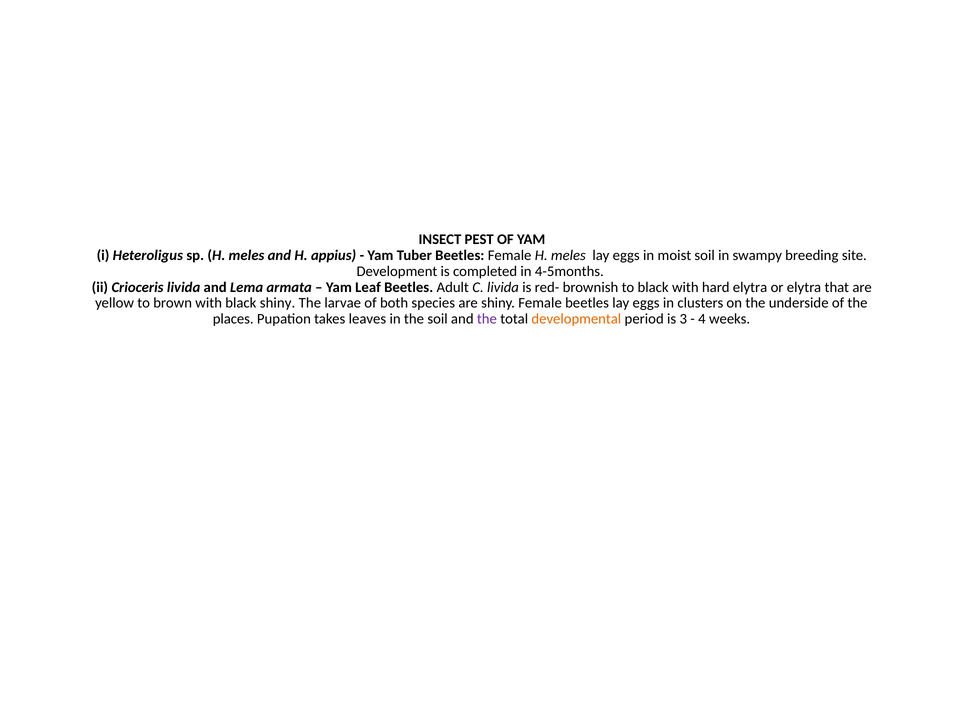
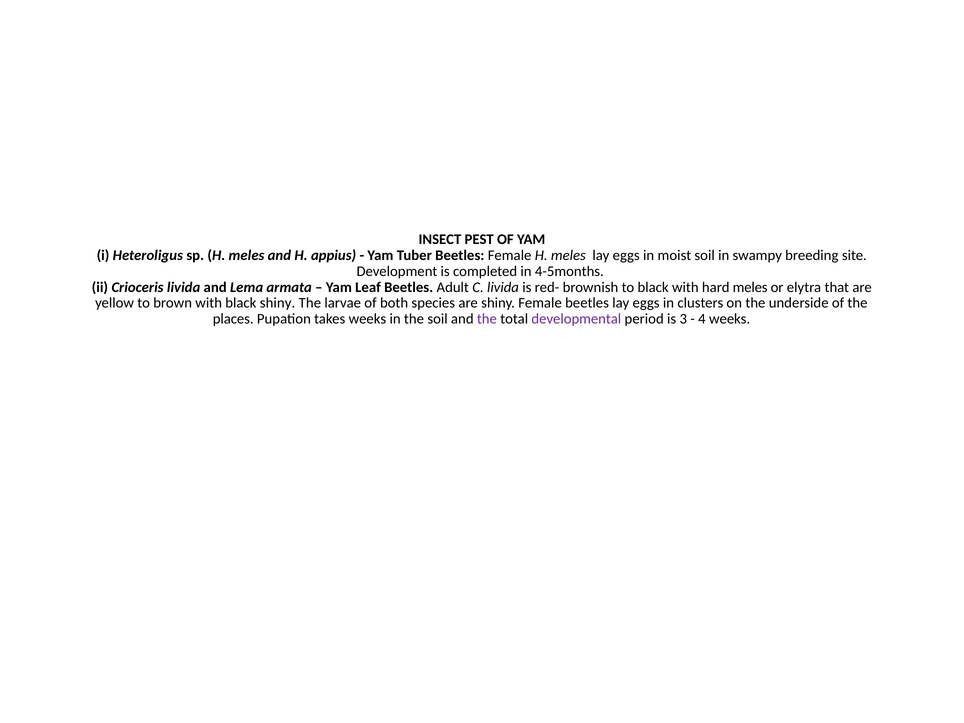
hard elytra: elytra -> meles
takes leaves: leaves -> weeks
developmental colour: orange -> purple
